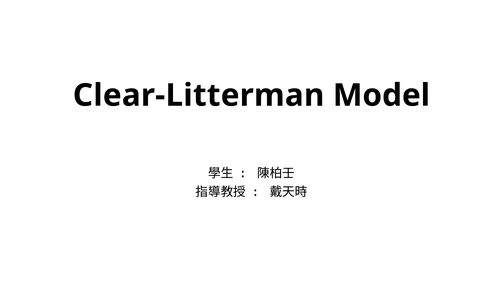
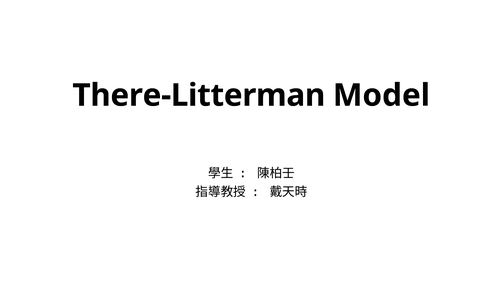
Clear-Litterman: Clear-Litterman -> There-Litterman
